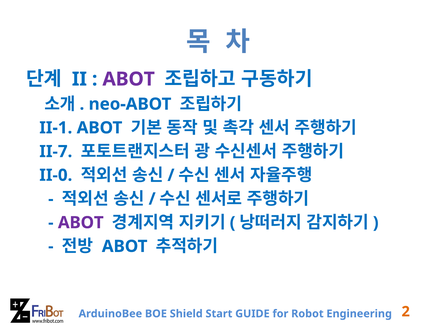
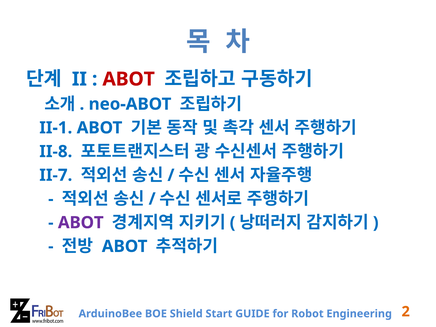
ABOT at (129, 79) colour: purple -> red
II-7: II-7 -> II-8
II-0: II-0 -> II-7
